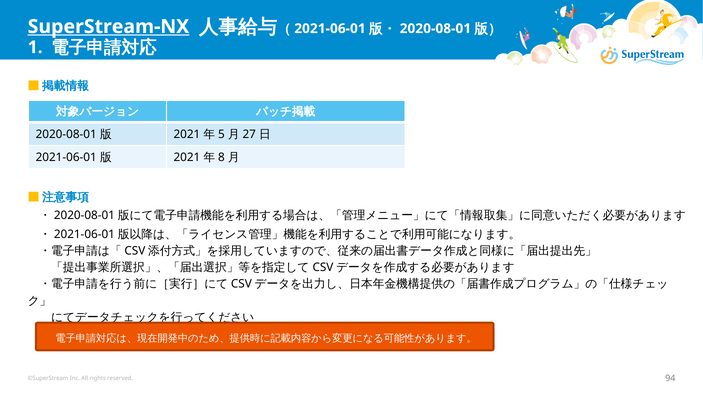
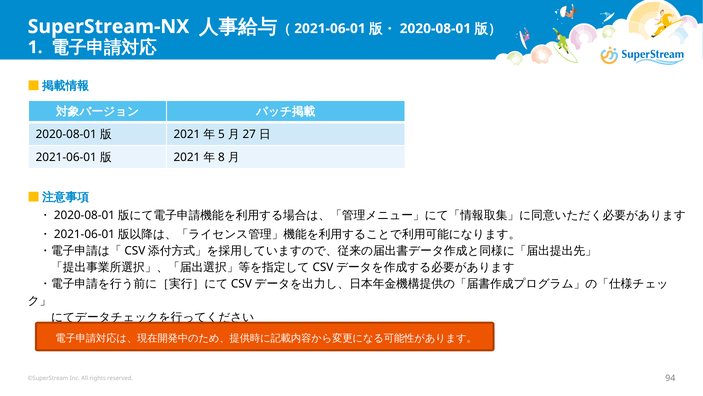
SuperStream-NX underline: present -> none
